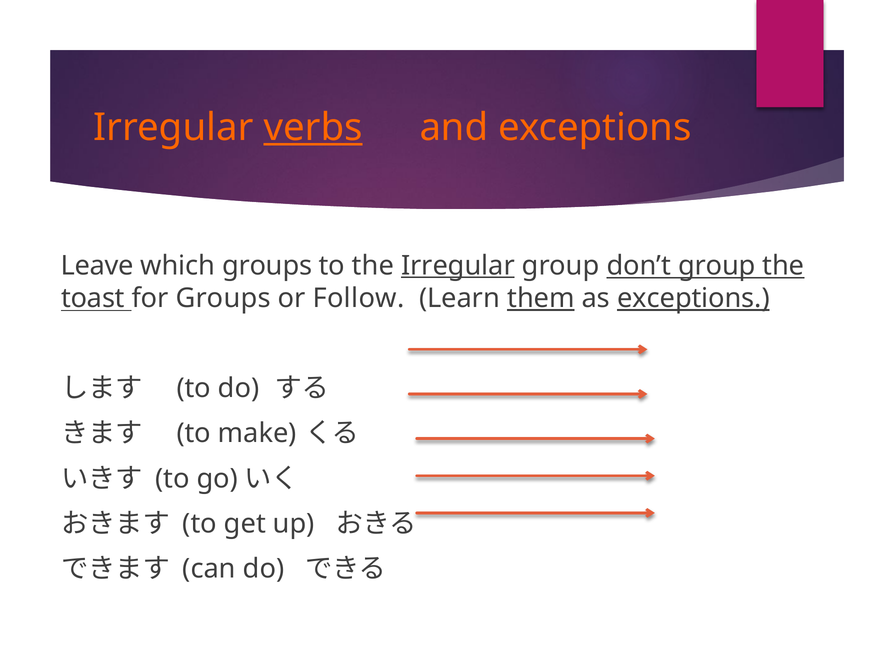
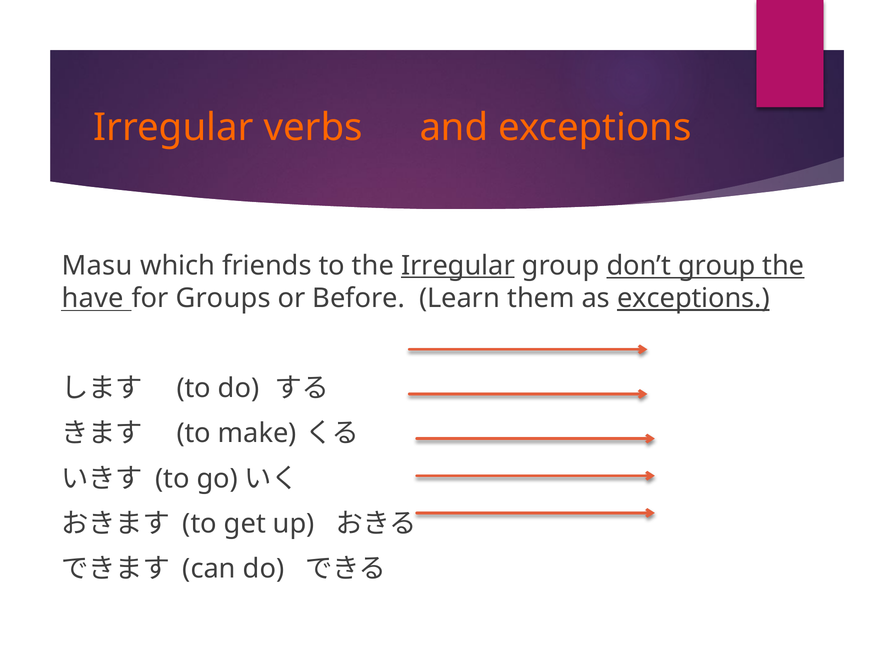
verbs underline: present -> none
Leave: Leave -> Masu
which groups: groups -> friends
toast: toast -> have
Follow: Follow -> Before
them underline: present -> none
